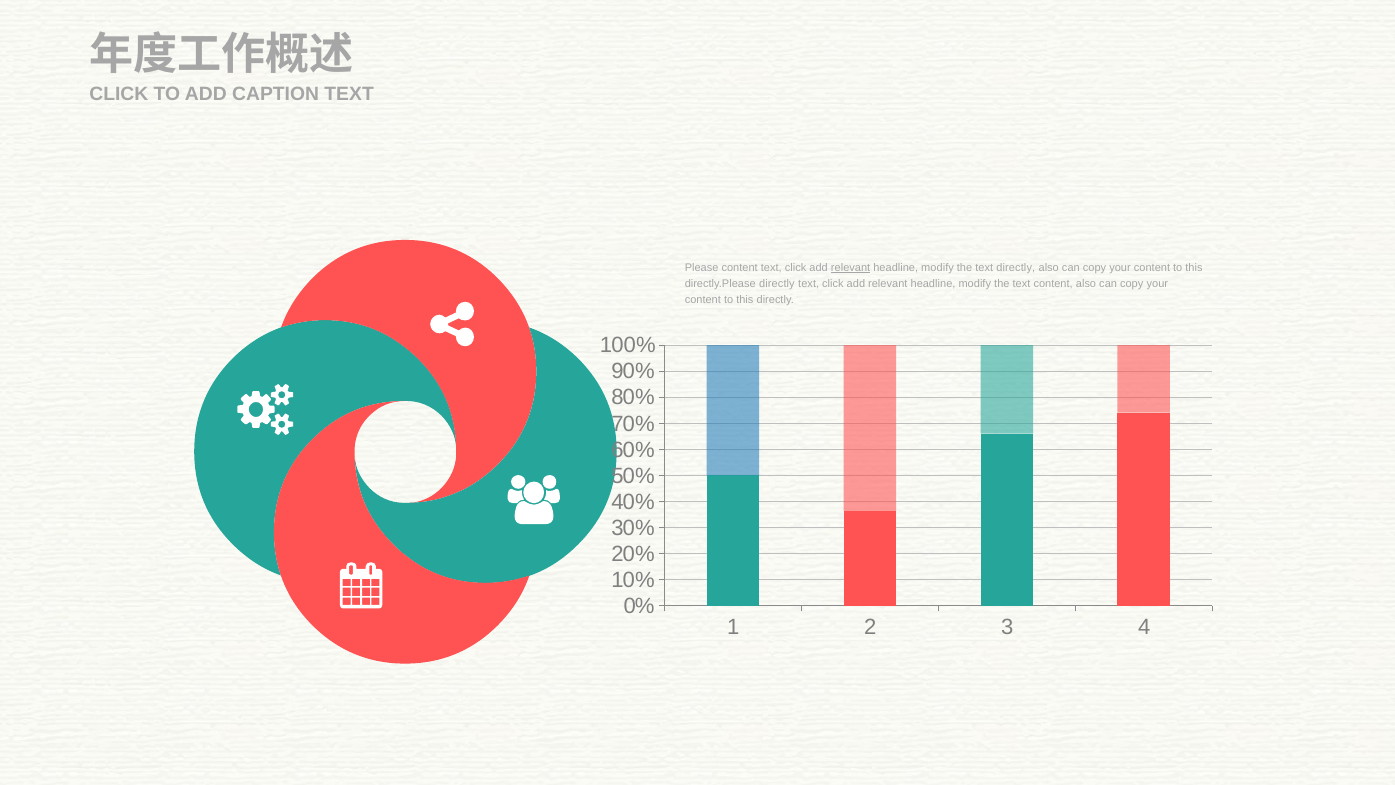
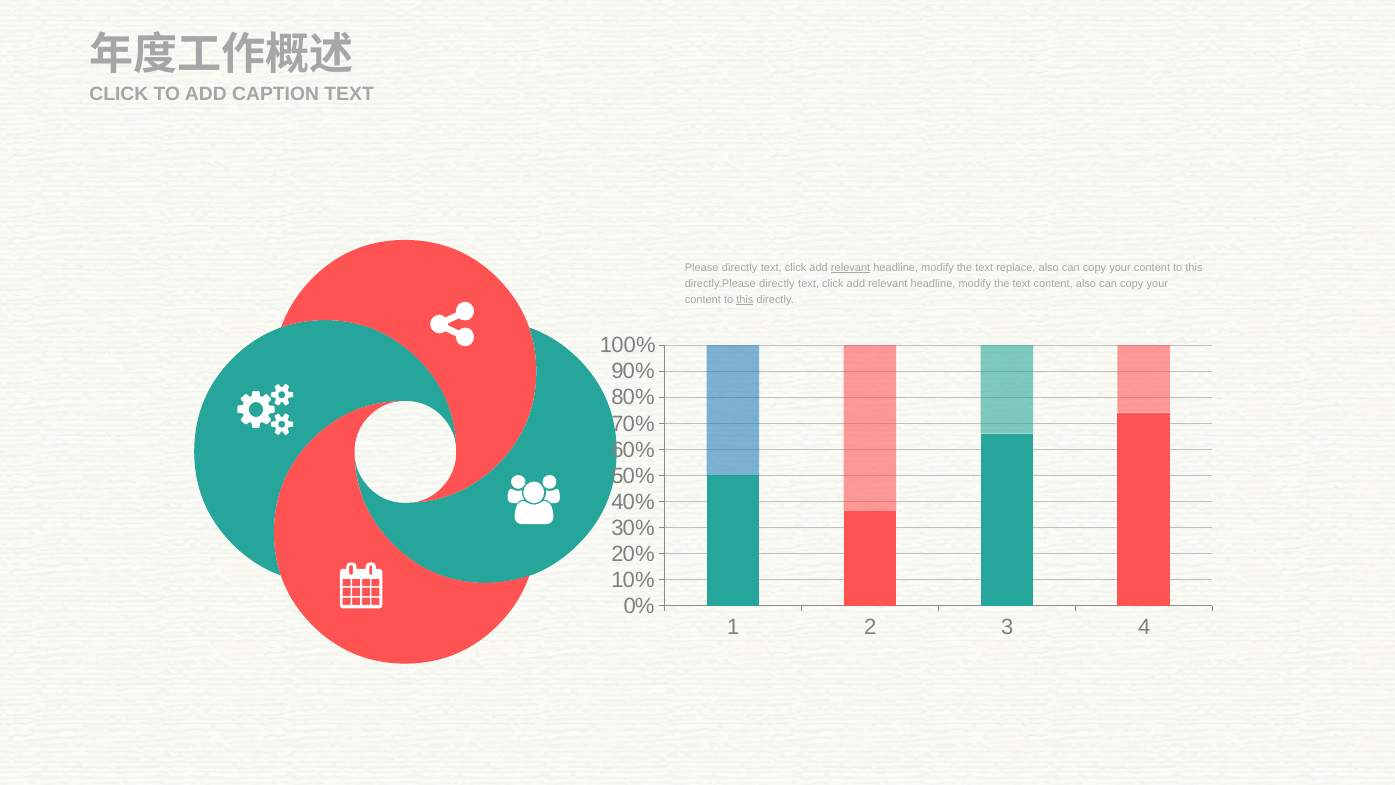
Please content: content -> directly
text directly: directly -> replace
this at (745, 299) underline: none -> present
